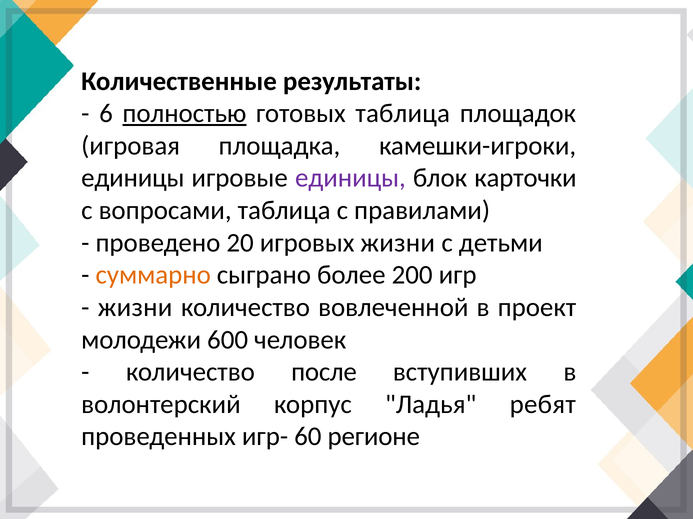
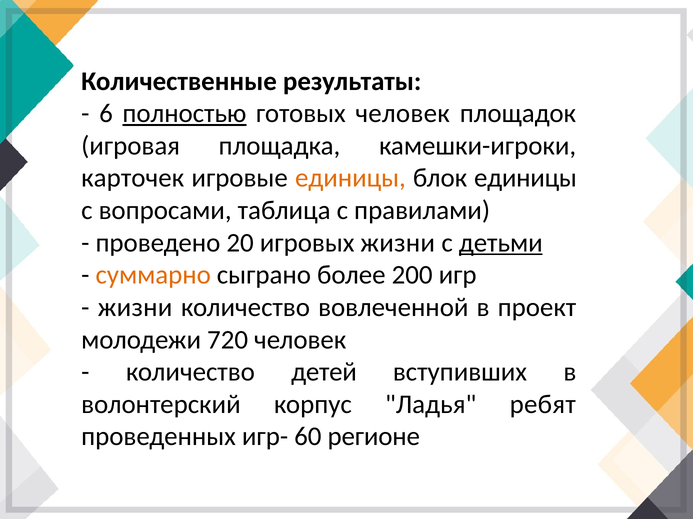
готовых таблица: таблица -> человек
единицы at (133, 178): единицы -> карточек
единицы at (350, 178) colour: purple -> orange
блок карточки: карточки -> единицы
детьми underline: none -> present
600: 600 -> 720
после: после -> детей
